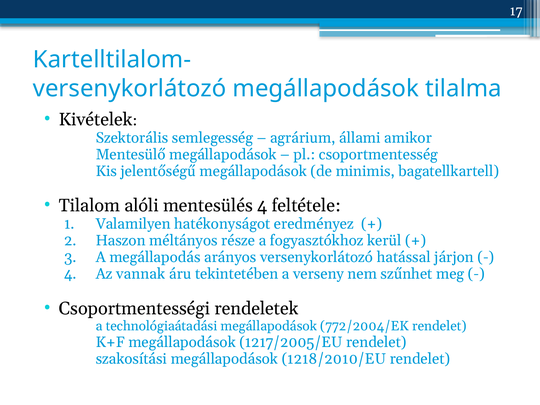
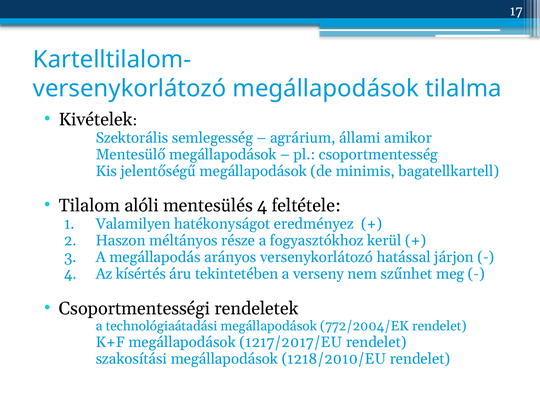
vannak: vannak -> kísértés
1217/2005/EU: 1217/2005/EU -> 1217/2017/EU
